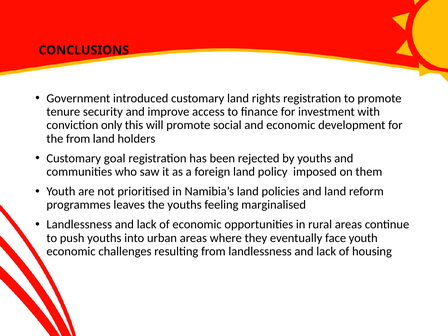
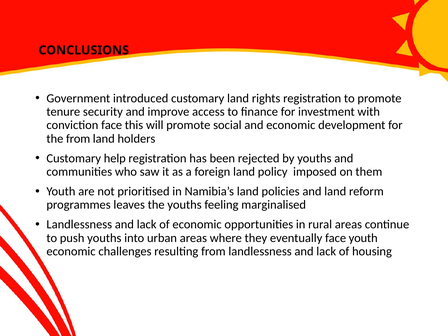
conviction only: only -> face
goal: goal -> help
